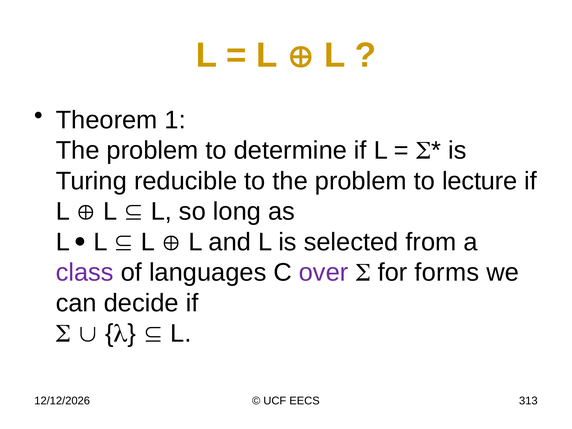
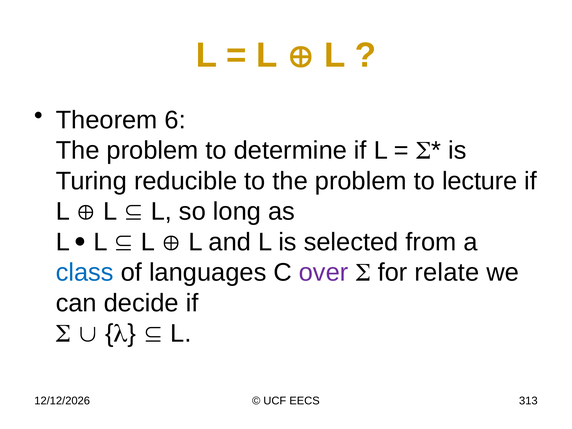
1: 1 -> 6
class colour: purple -> blue
forms: forms -> relate
